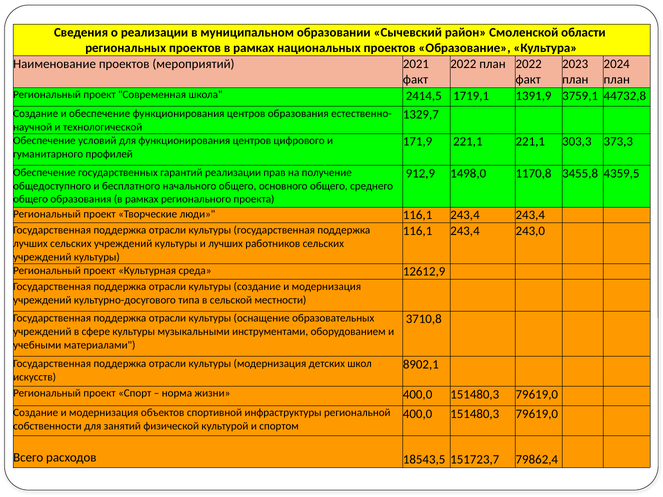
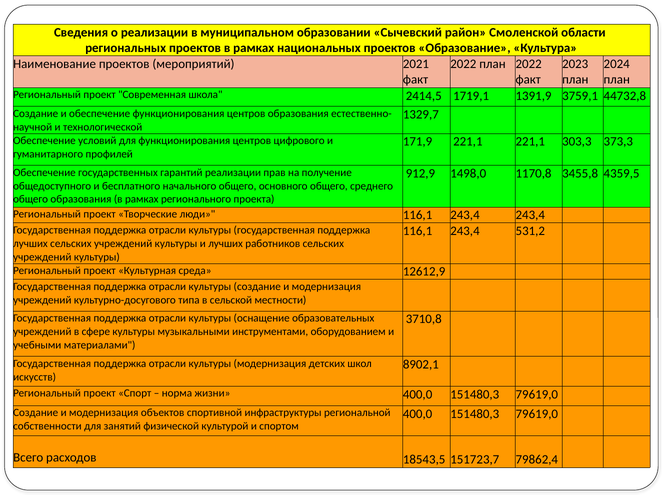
243,0: 243,0 -> 531,2
